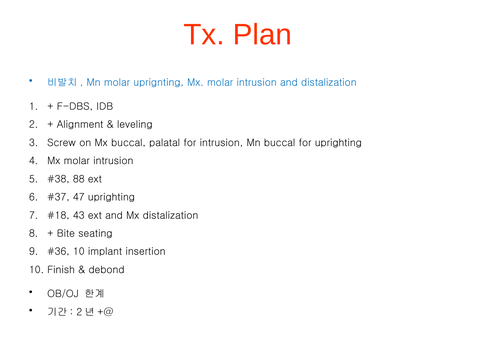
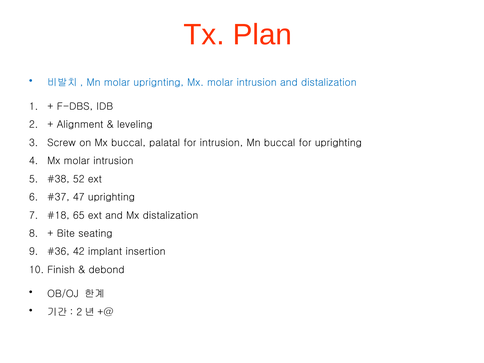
88: 88 -> 52
43: 43 -> 65
10 at (79, 252): 10 -> 42
